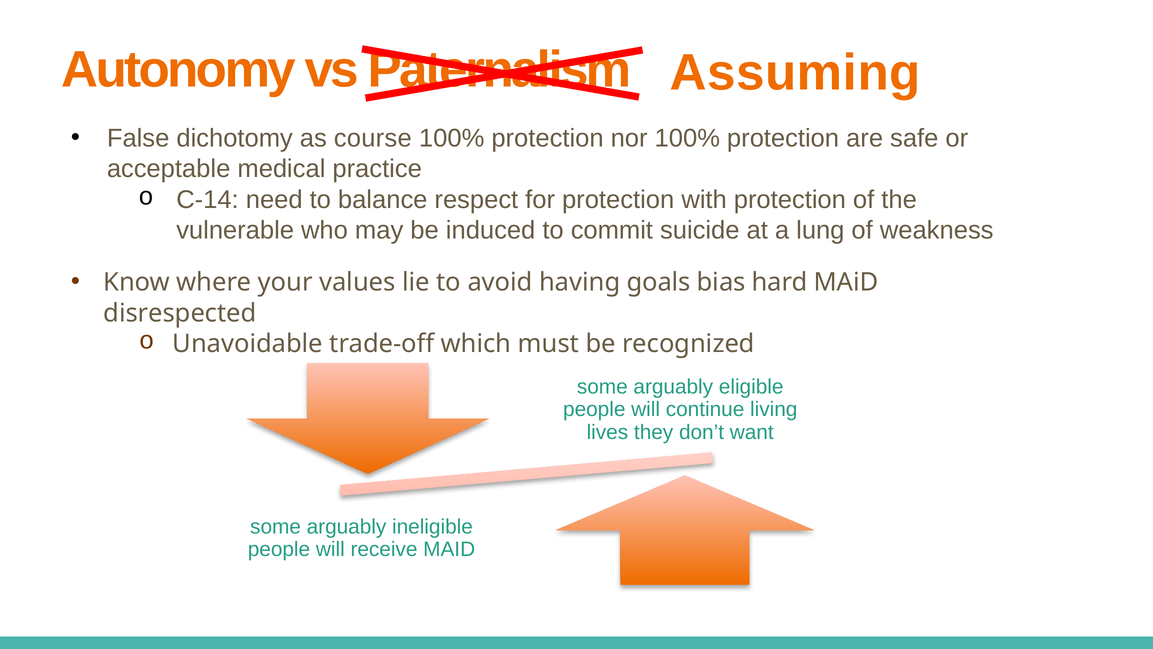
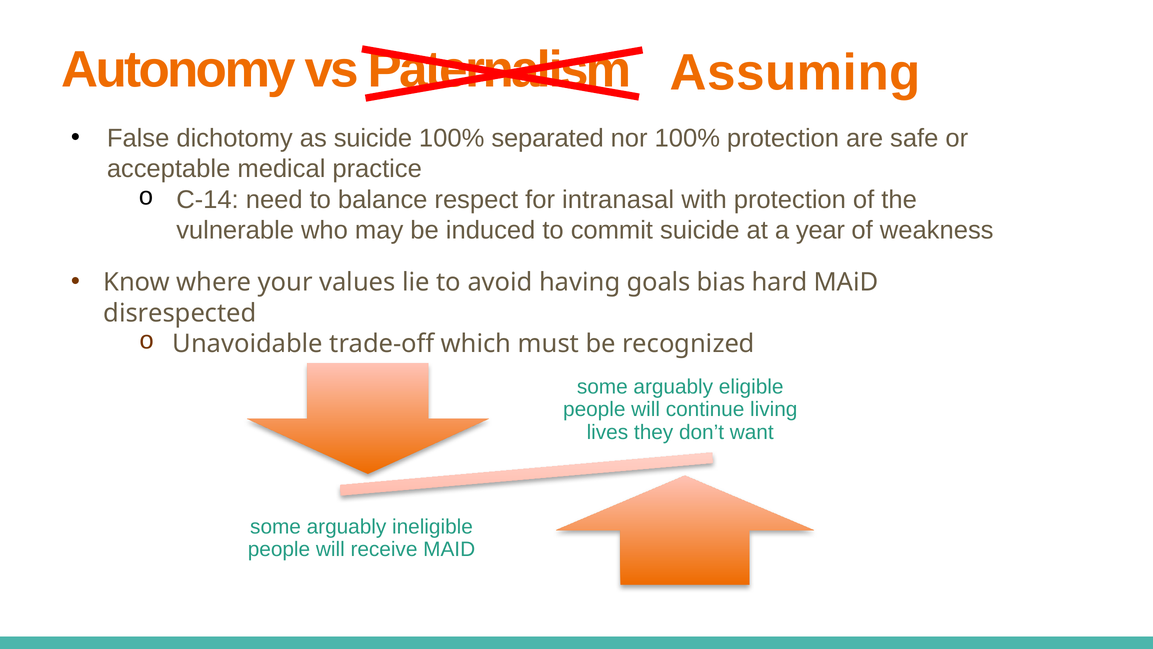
as course: course -> suicide
protection at (548, 138): protection -> separated
for protection: protection -> intranasal
lung: lung -> year
